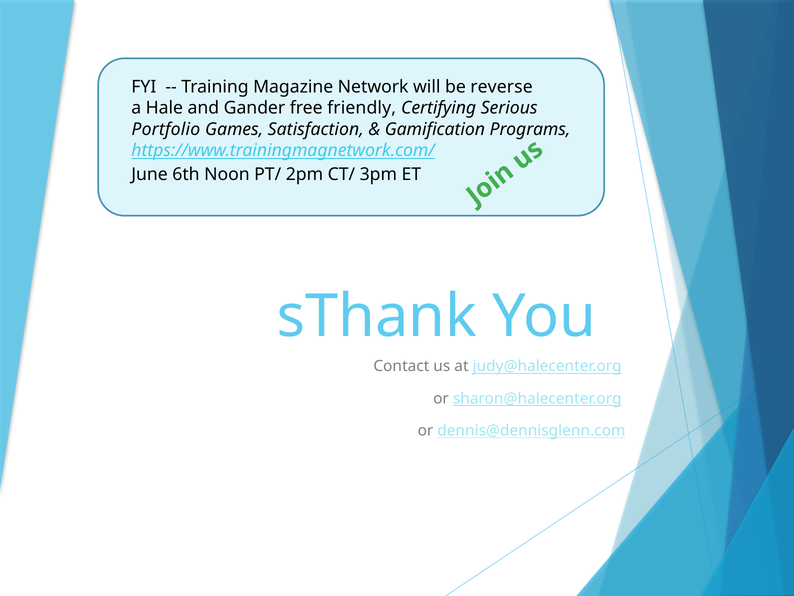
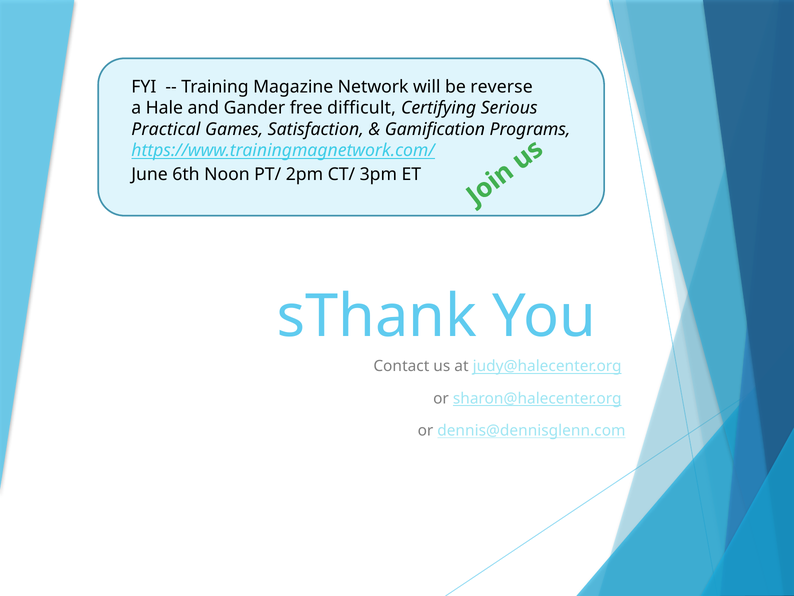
friendly: friendly -> difficult
Portfolio: Portfolio -> Practical
